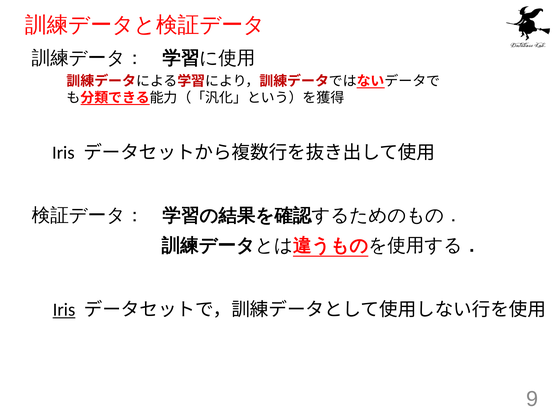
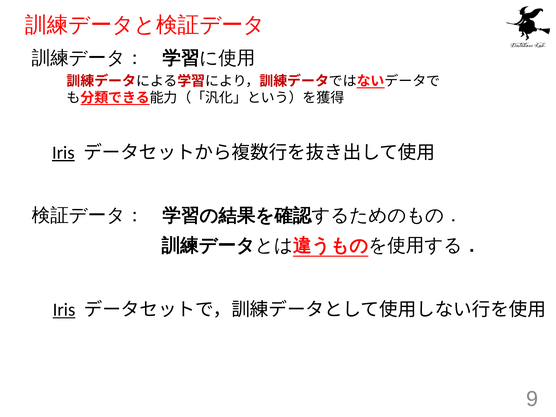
Iris at (63, 153) underline: none -> present
